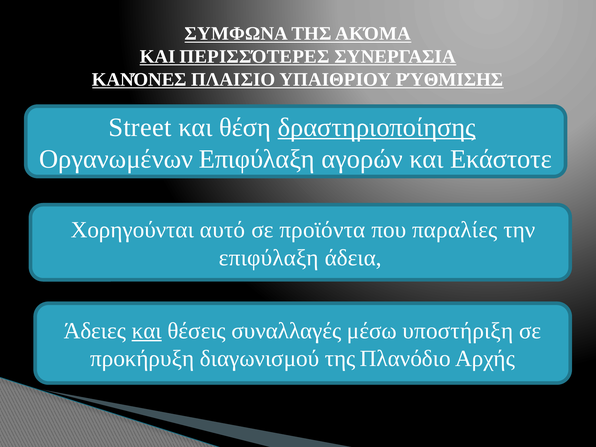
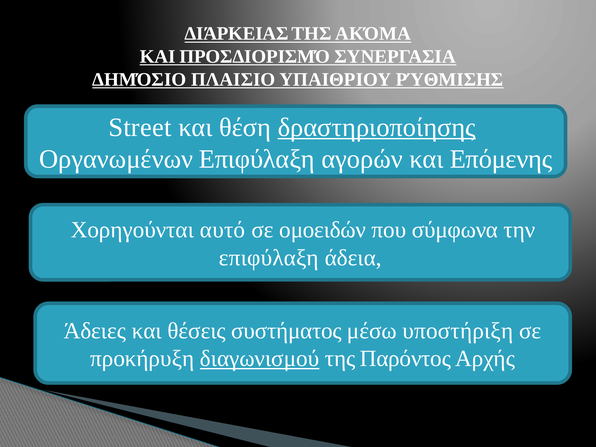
ΣΥΜΦΩΝΑ: ΣΥΜΦΩΝΑ -> ΔΙΆΡΚΕΙΑΣ
ΠΕΡΙΣΣΌΤΕΡΕΣ: ΠΕΡΙΣΣΌΤΕΡΕΣ -> ΠΡΟΣΔΙΟΡΙΣΜΌ
ΚΑΝΌΝΕΣ: ΚΑΝΌΝΕΣ -> ΔΗΜΌΣΙΟ
Εκάστοτε: Εκάστοτε -> Επόμενης
προϊόντα: προϊόντα -> ομοειδών
παραλίες: παραλίες -> σύμφωνα
και at (147, 331) underline: present -> none
συναλλαγές: συναλλαγές -> συστήματος
διαγωνισμού underline: none -> present
Πλανόδιο: Πλανόδιο -> Παρόντος
